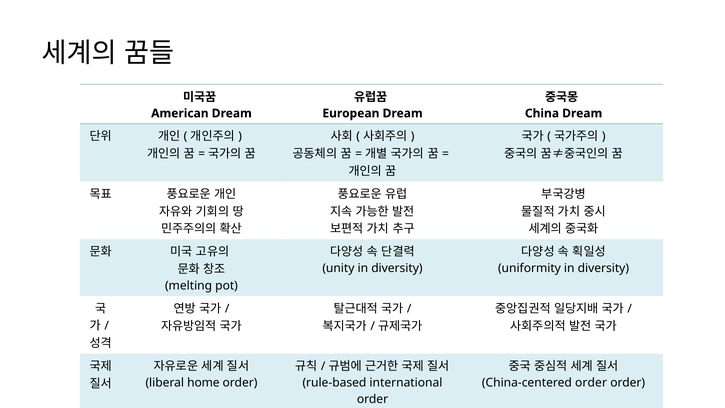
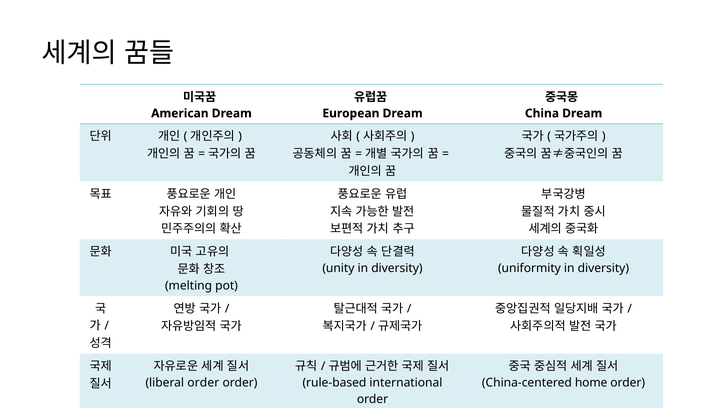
liberal home: home -> order
China-centered order: order -> home
